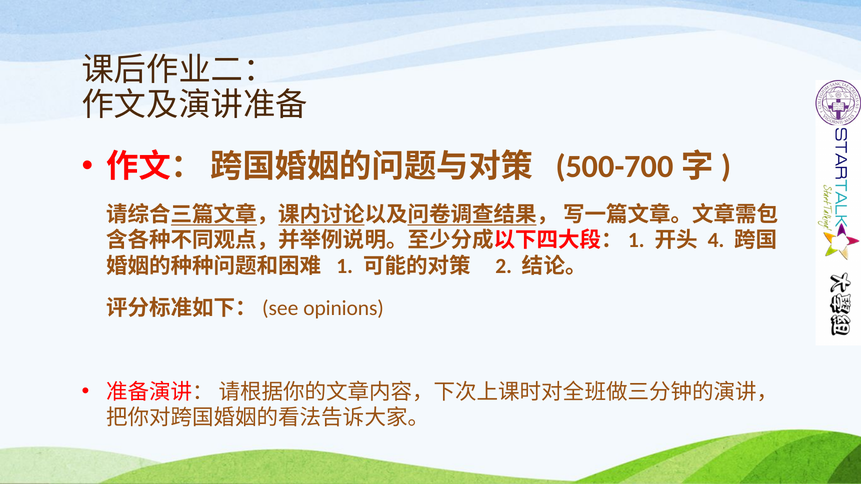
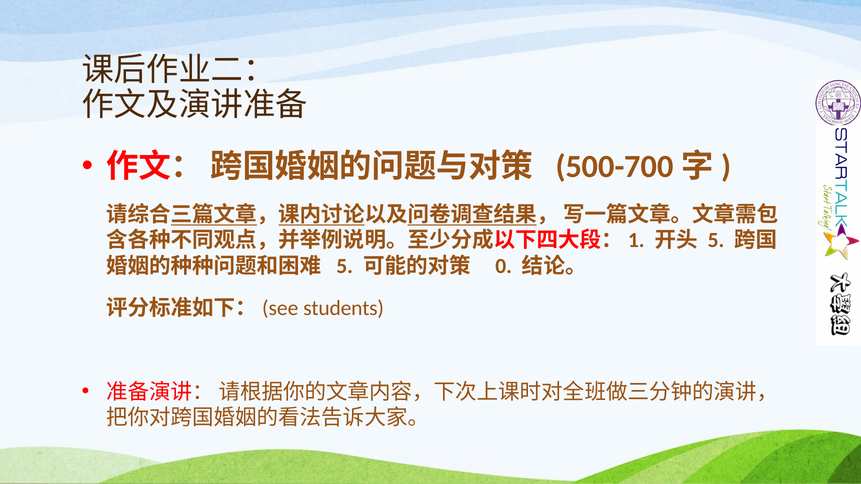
4 at (716, 240): 4 -> 5
1 at (345, 266): 1 -> 5
2: 2 -> 0
opinions: opinions -> students
